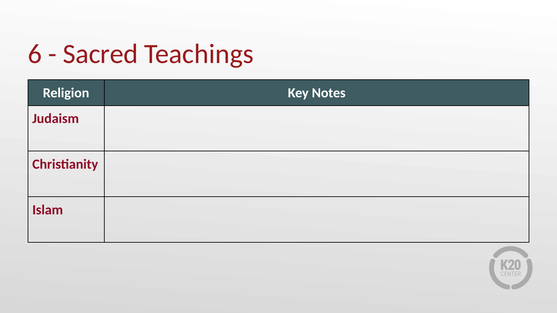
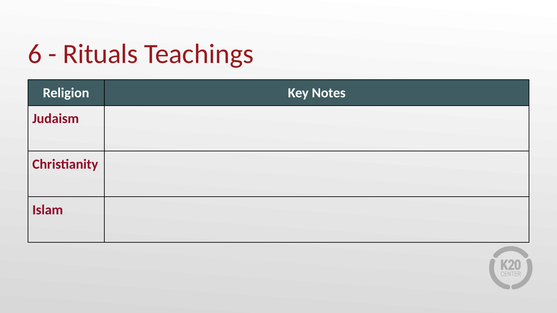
Sacred: Sacred -> Rituals
